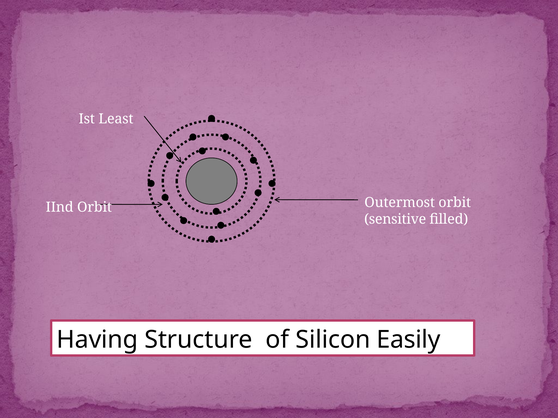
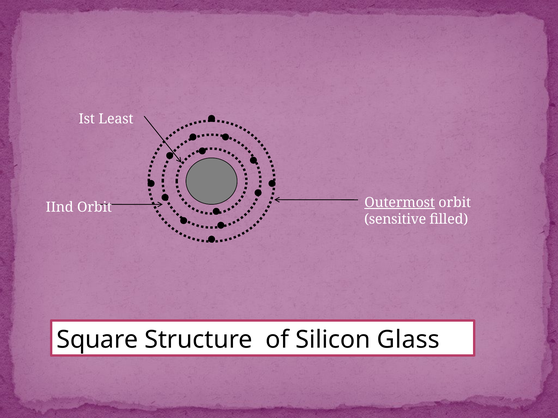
Outermost underline: none -> present
Having: Having -> Square
Easily: Easily -> Glass
